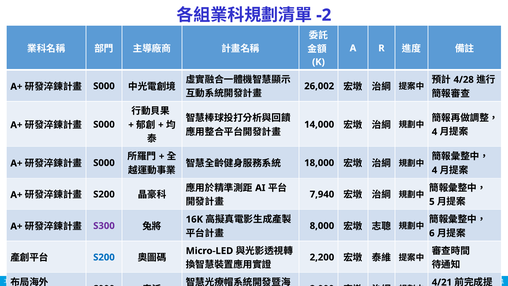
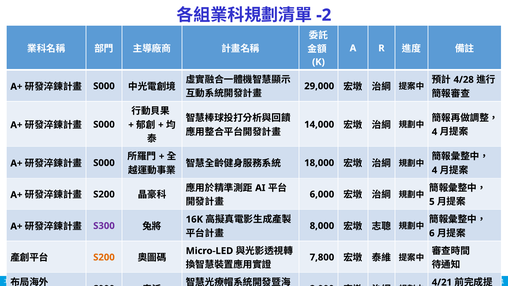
26,002: 26,002 -> 29,000
7,940: 7,940 -> 6,000
S200 at (104, 257) colour: blue -> orange
2,200: 2,200 -> 7,800
